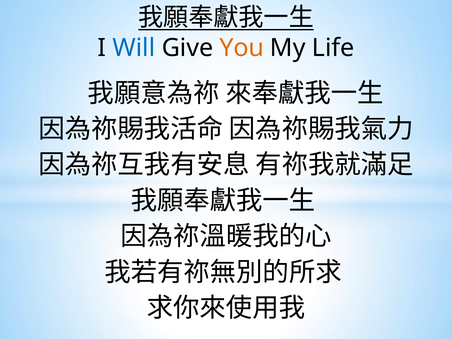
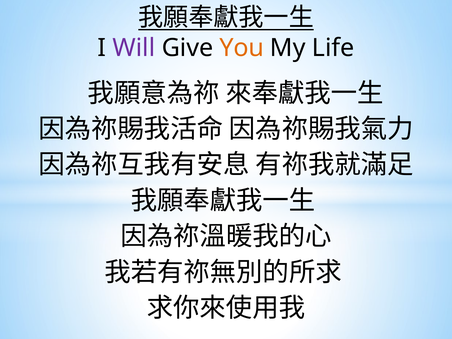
Will colour: blue -> purple
